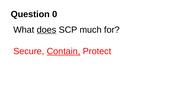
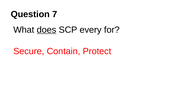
0: 0 -> 7
much: much -> every
Contain underline: present -> none
